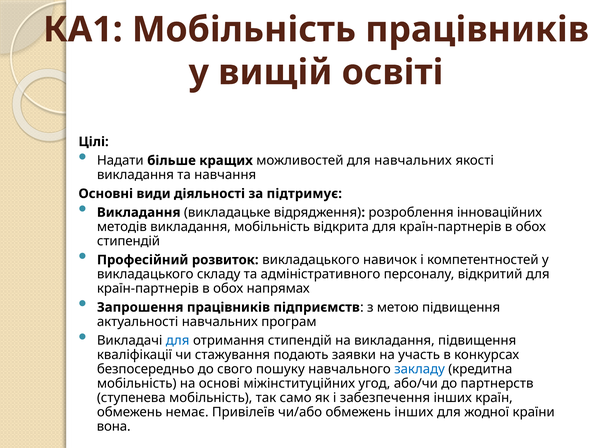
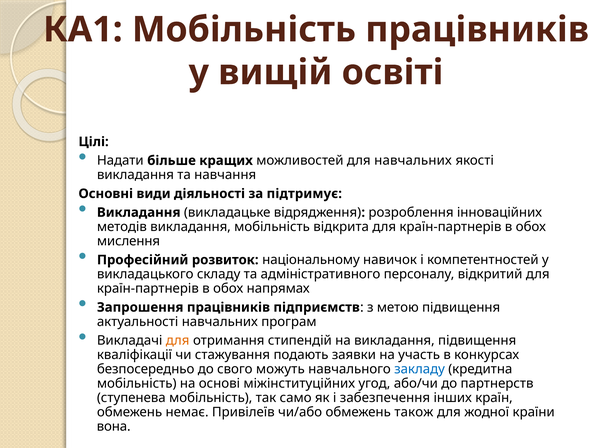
стипендій at (128, 241): стипендій -> мислення
розвиток викладацького: викладацького -> національному
для at (178, 340) colour: blue -> orange
пошуку: пошуку -> можуть
обмежень інших: інших -> також
